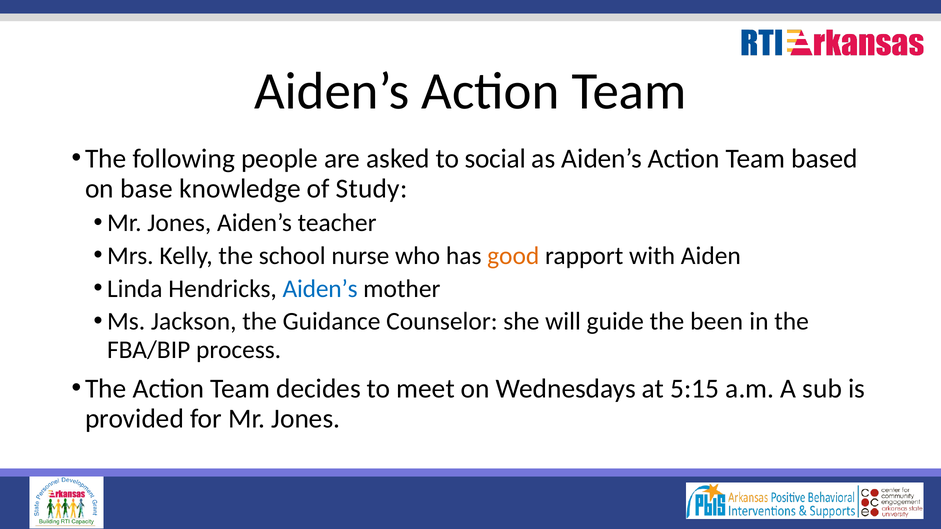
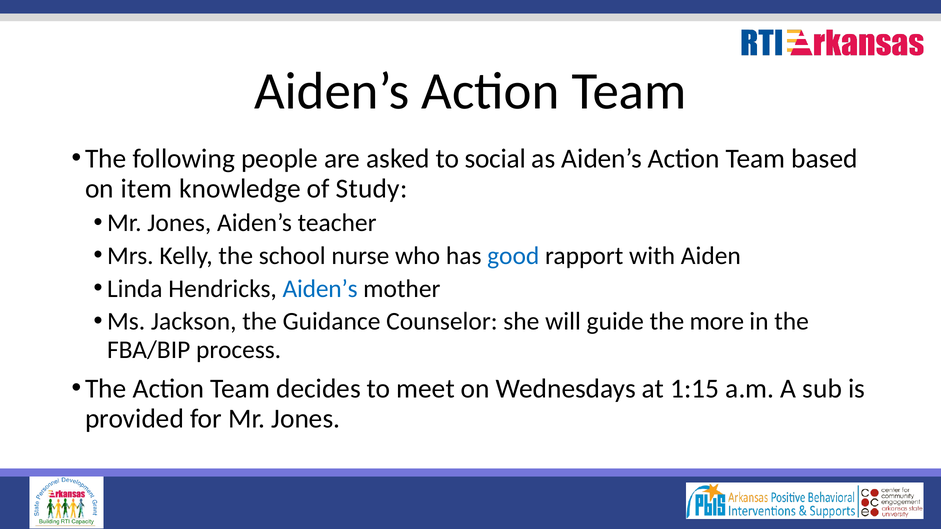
base: base -> item
good colour: orange -> blue
been: been -> more
5:15: 5:15 -> 1:15
